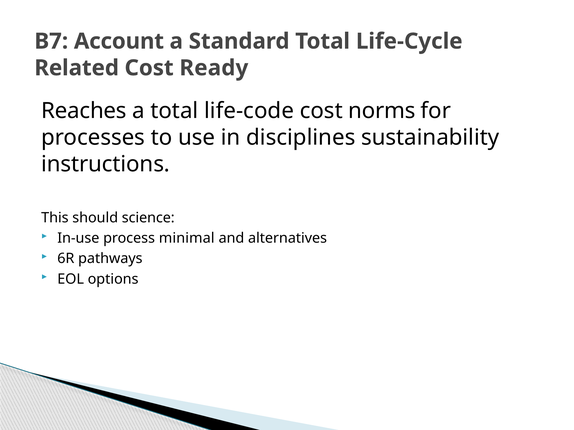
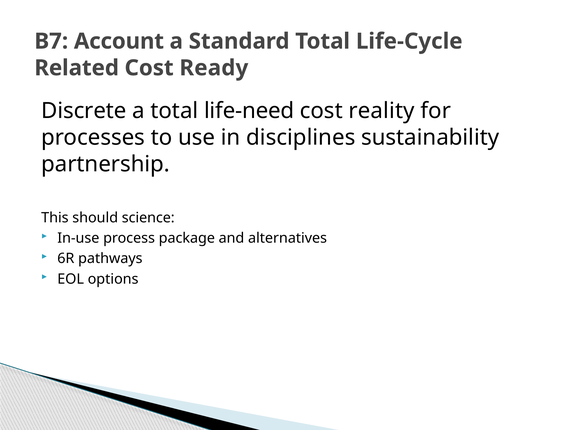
Reaches: Reaches -> Discrete
life-code: life-code -> life-need
norms: norms -> reality
instructions: instructions -> partnership
minimal: minimal -> package
